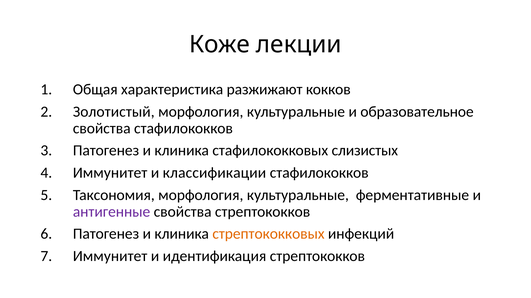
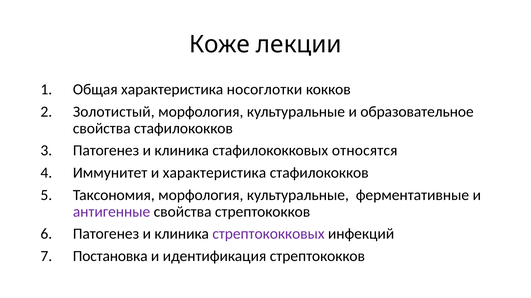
разжижают: разжижают -> носоглотки
слизистых: слизистых -> относятся
и классификации: классификации -> характеристика
стрептококковых colour: orange -> purple
Иммунитет at (110, 257): Иммунитет -> Постановка
